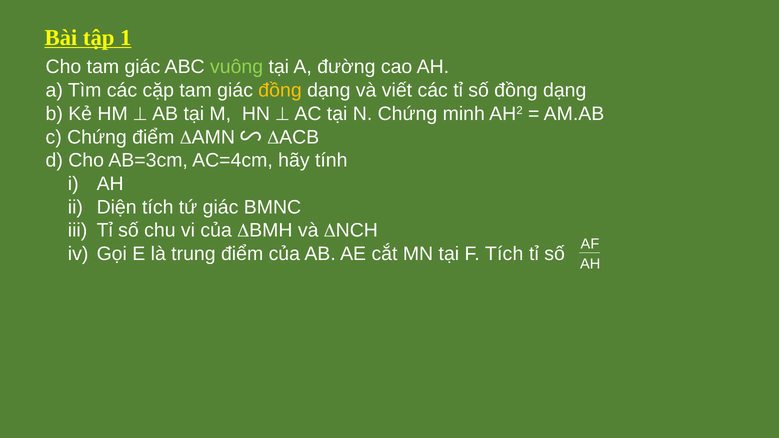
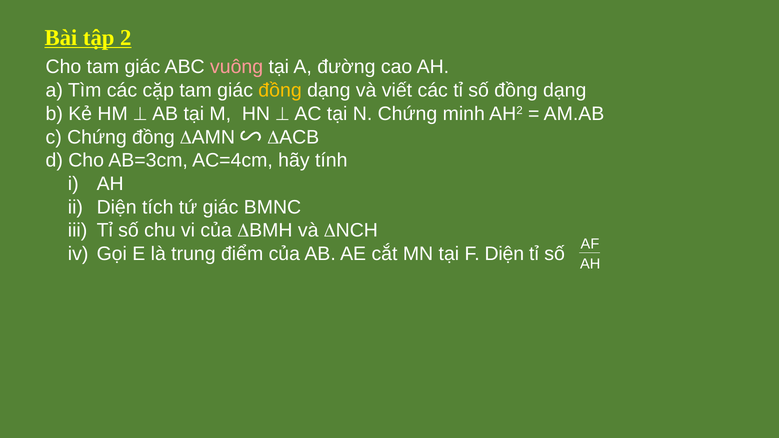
1: 1 -> 2
vuông colour: light green -> pink
Chứng điểm: điểm -> đồng
F Tích: Tích -> Diện
